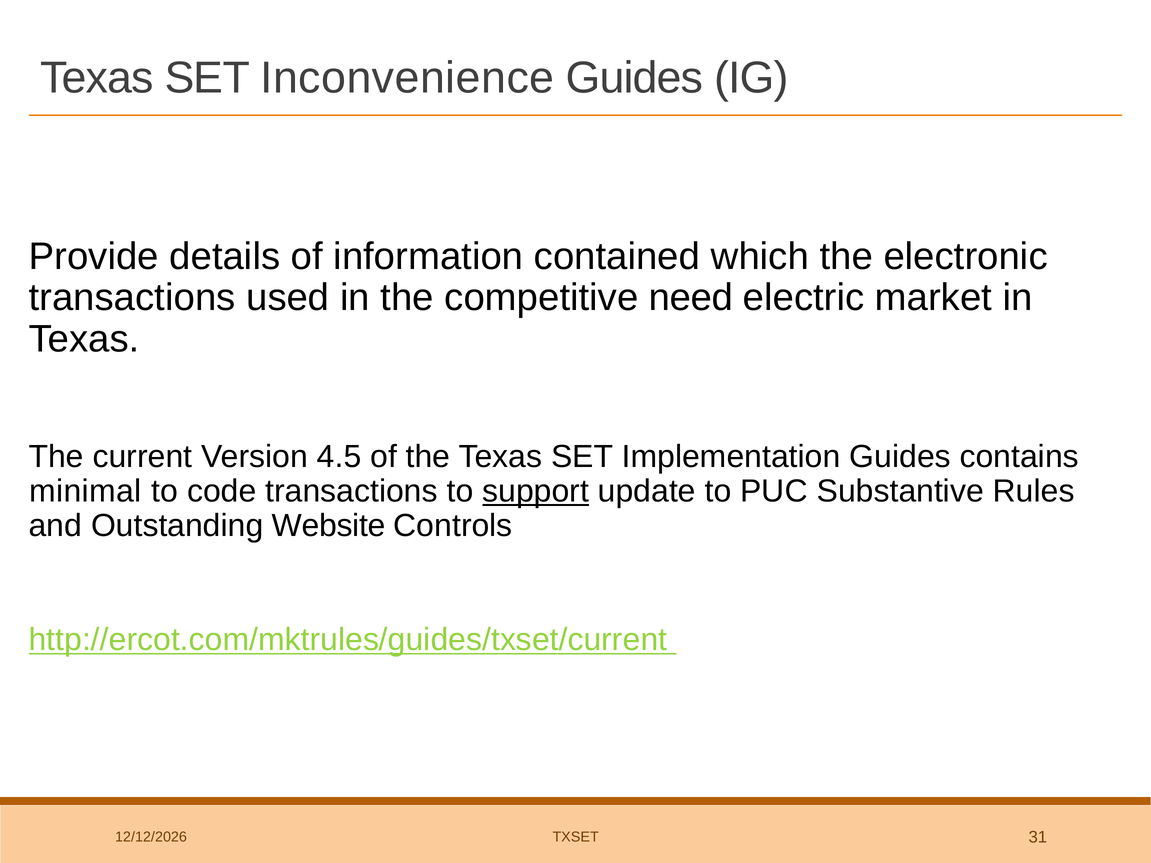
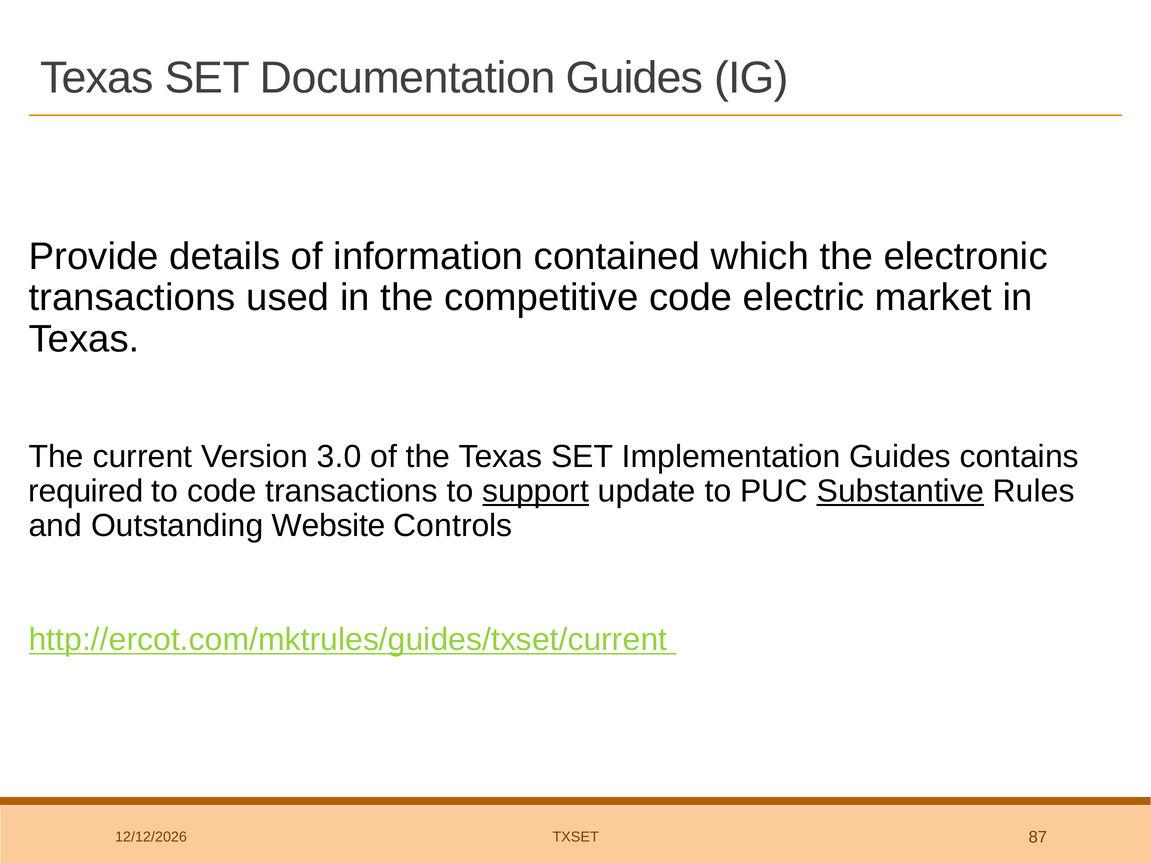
Inconvenience: Inconvenience -> Documentation
competitive need: need -> code
4.5: 4.5 -> 3.0
minimal: minimal -> required
Substantive underline: none -> present
31: 31 -> 87
